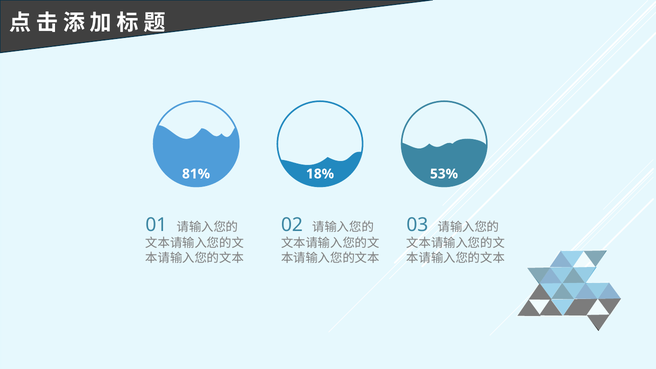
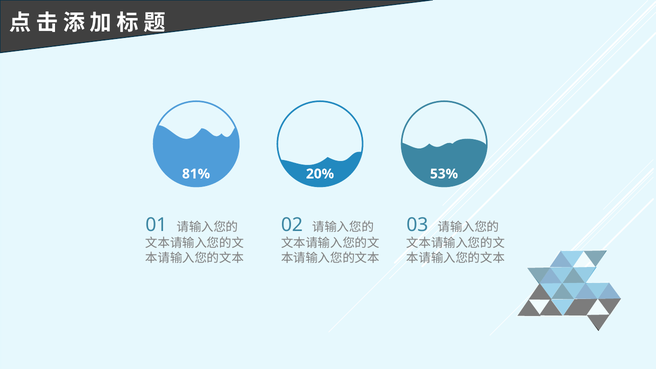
18%: 18% -> 20%
